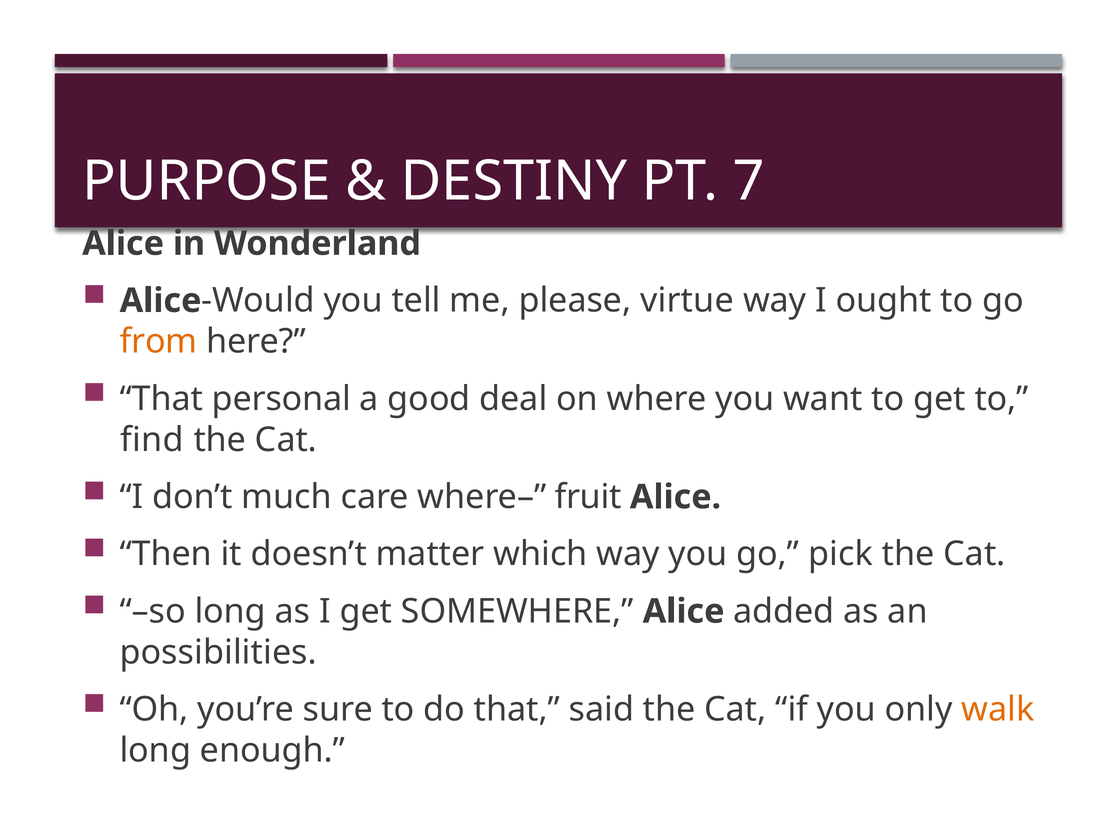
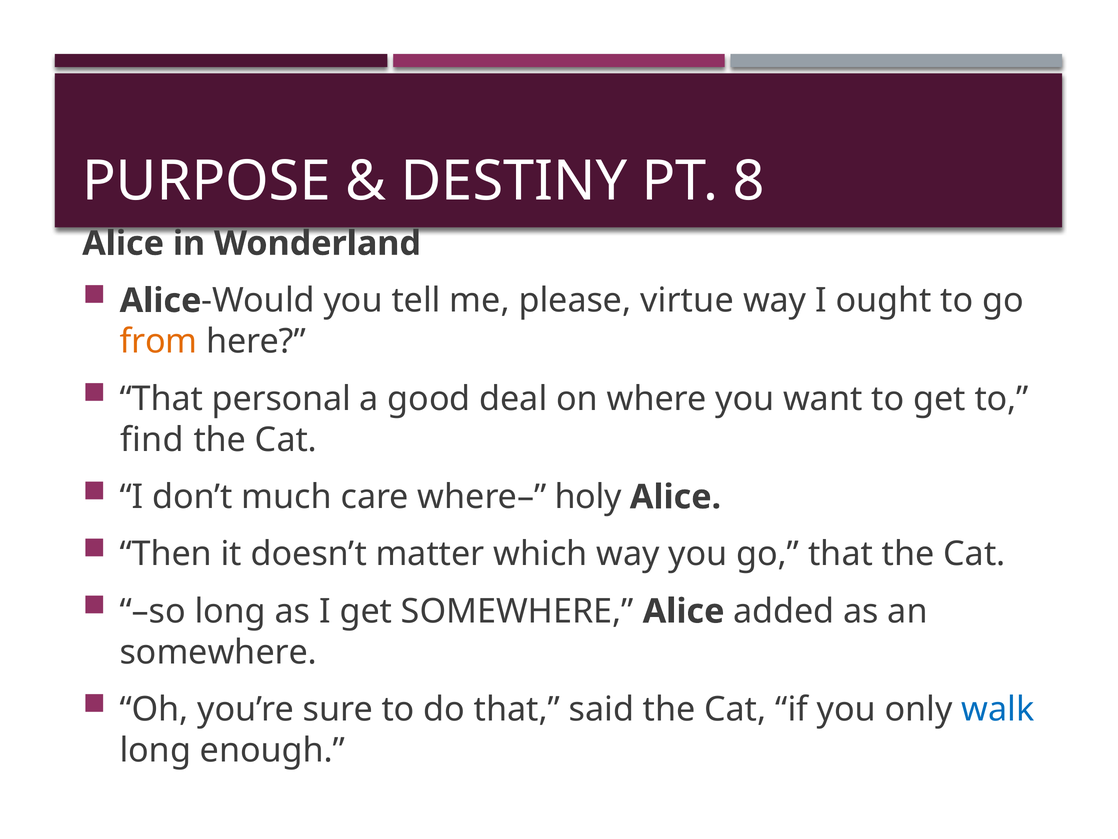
7: 7 -> 8
fruit: fruit -> holy
go pick: pick -> that
possibilities at (218, 652): possibilities -> somewhere
walk colour: orange -> blue
